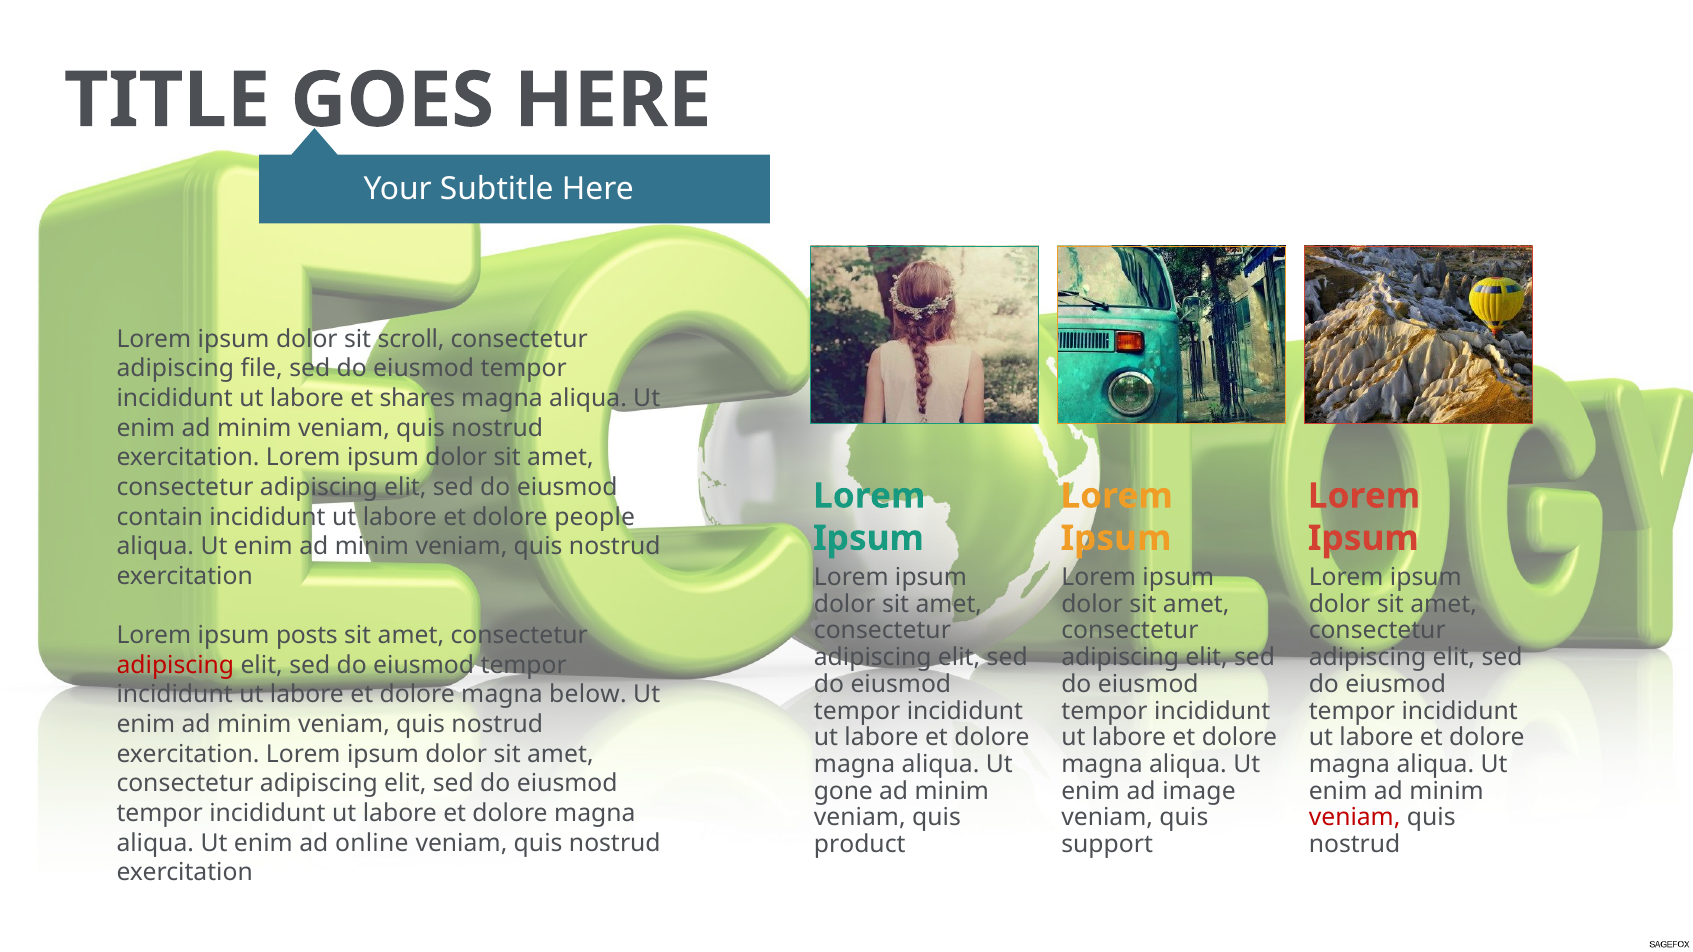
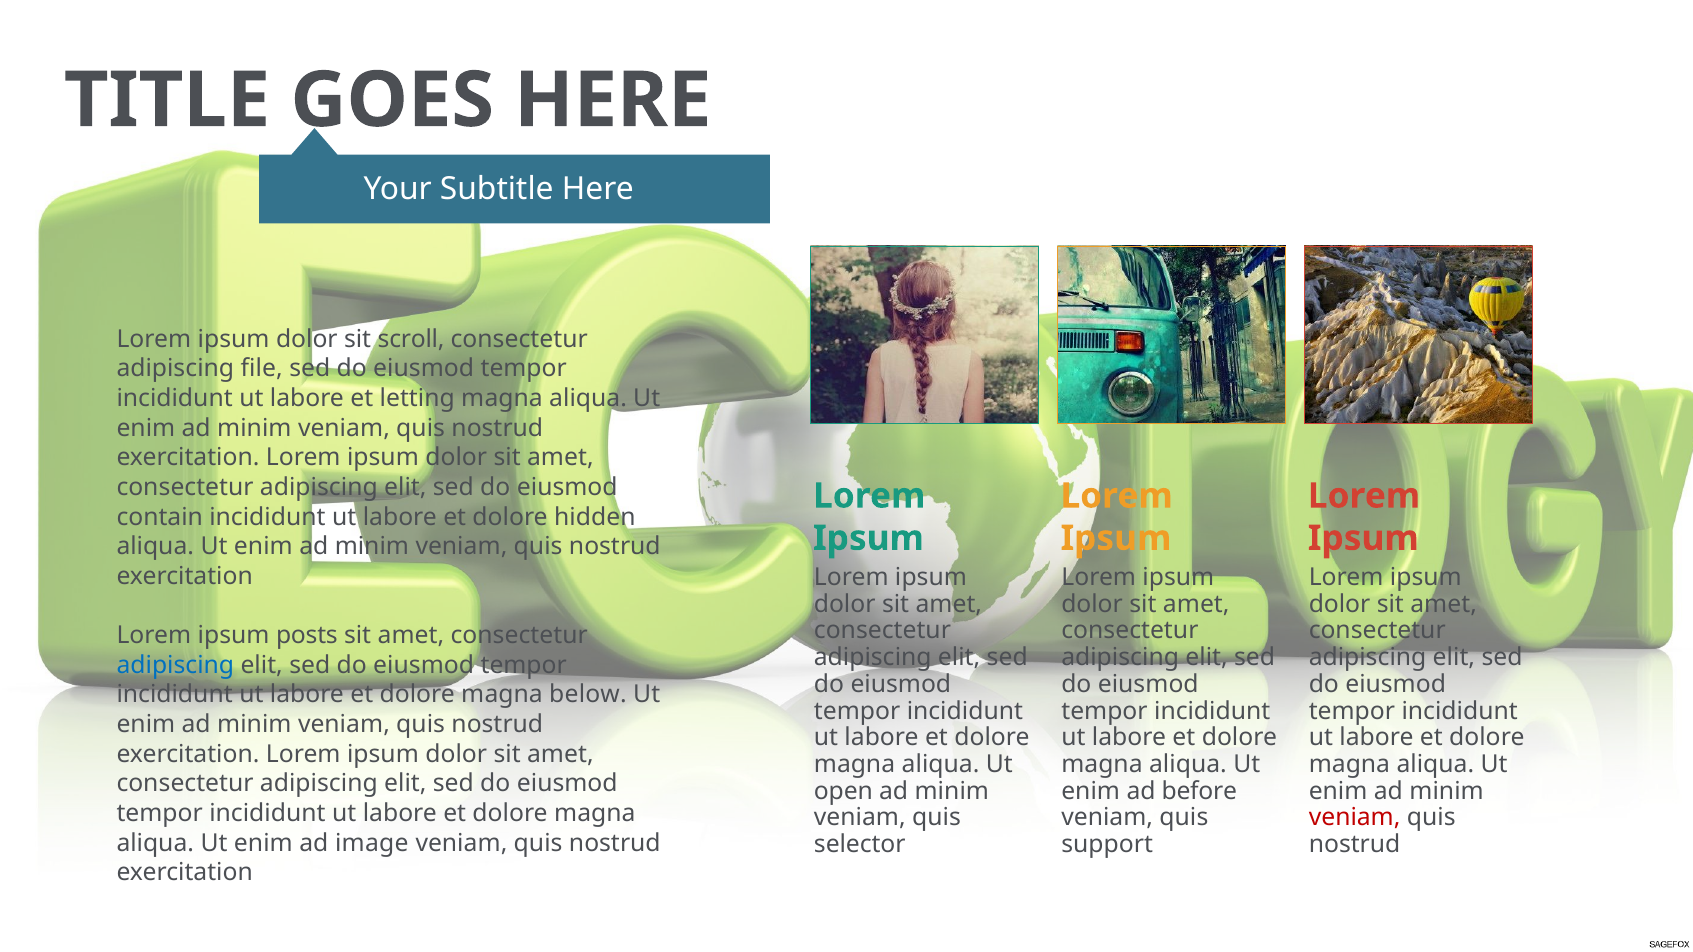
shares: shares -> letting
people: people -> hidden
adipiscing at (175, 665) colour: red -> blue
gone: gone -> open
image: image -> before
online: online -> image
product: product -> selector
